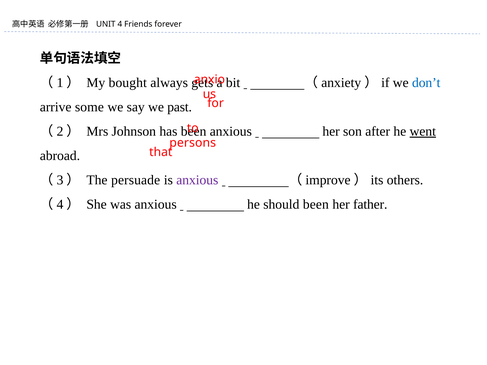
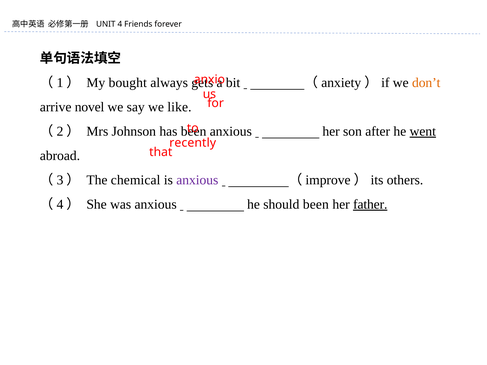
don’t colour: blue -> orange
some: some -> novel
past: past -> like
persons: persons -> recently
persuade: persuade -> chemical
father underline: none -> present
